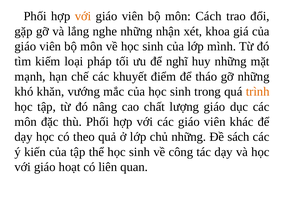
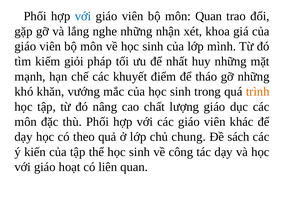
với at (83, 16) colour: orange -> blue
môn Cách: Cách -> Quan
loại: loại -> giỏi
nghĩ: nghĩ -> nhất
chủ những: những -> chung
